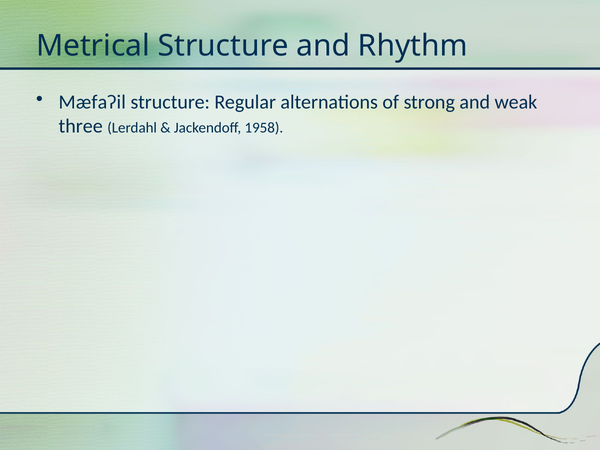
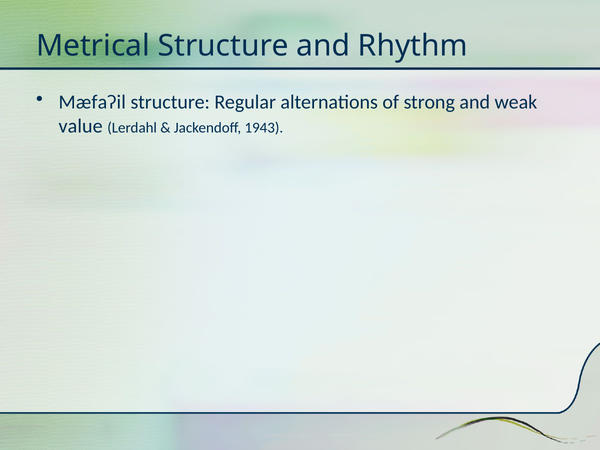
three: three -> value
1958: 1958 -> 1943
